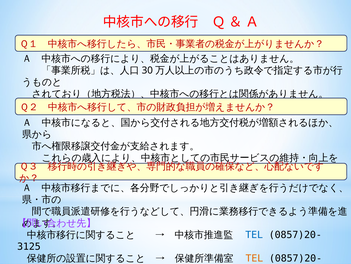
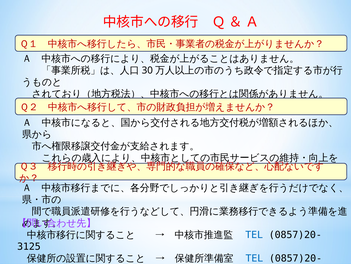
TEL at (254, 258) colour: orange -> blue
